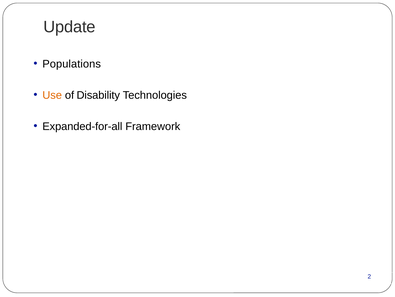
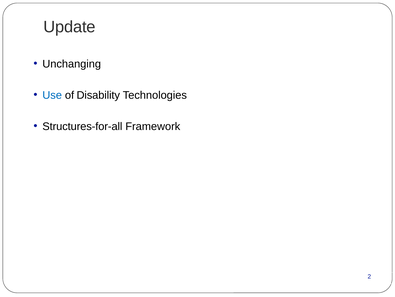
Populations: Populations -> Unchanging
Use colour: orange -> blue
Expanded-for-all: Expanded-for-all -> Structures-for-all
